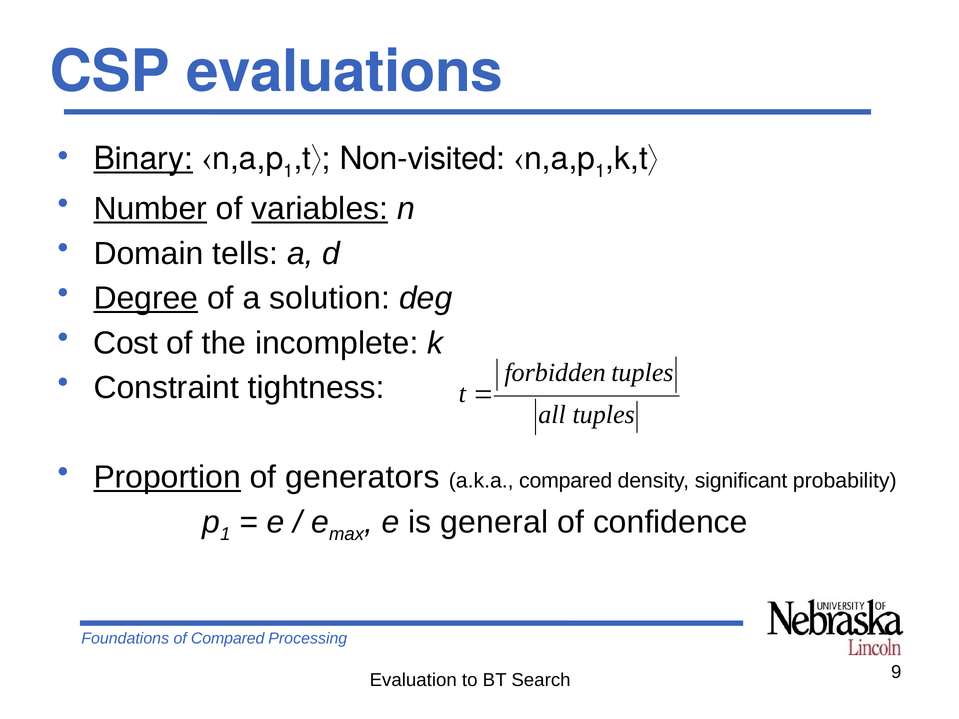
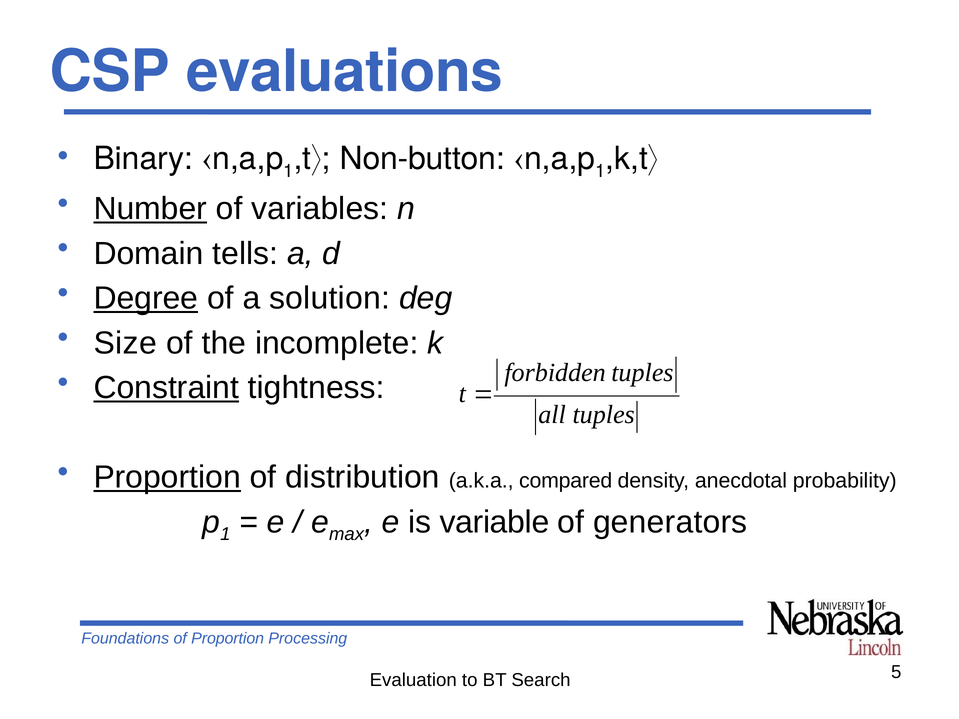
Binary underline: present -> none
Non-visited: Non-visited -> Non-button
variables underline: present -> none
Cost: Cost -> Size
Constraint underline: none -> present
generators: generators -> distribution
significant: significant -> anecdotal
general: general -> variable
confidence: confidence -> generators
of Compared: Compared -> Proportion
9: 9 -> 5
